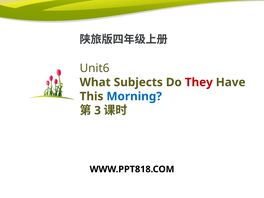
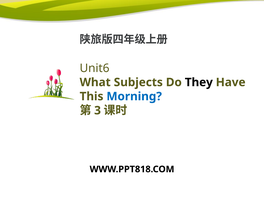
They colour: red -> black
